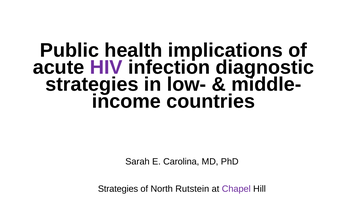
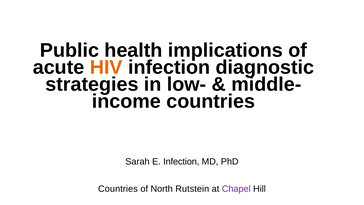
HIV colour: purple -> orange
E Carolina: Carolina -> Infection
Strategies at (118, 189): Strategies -> Countries
